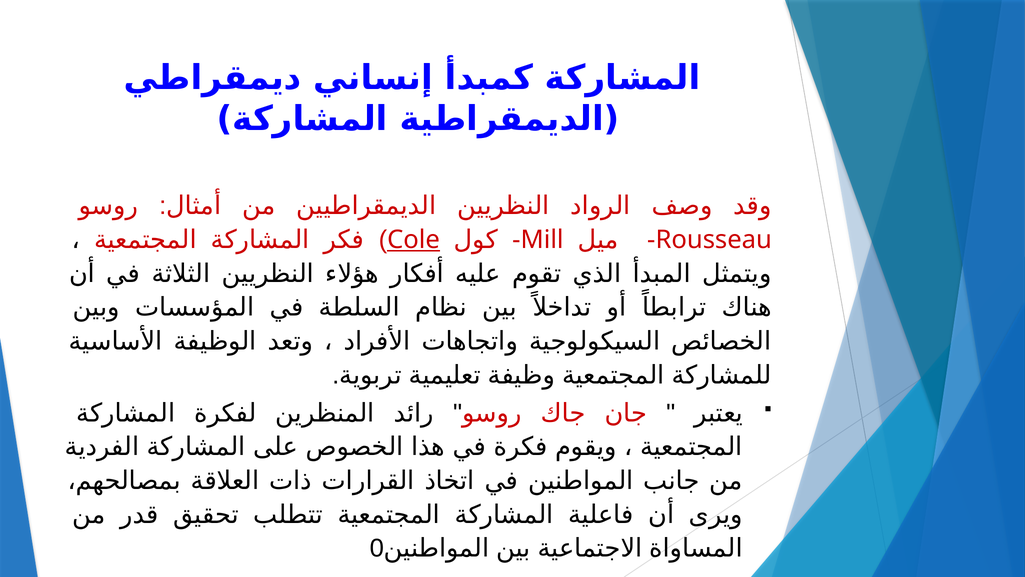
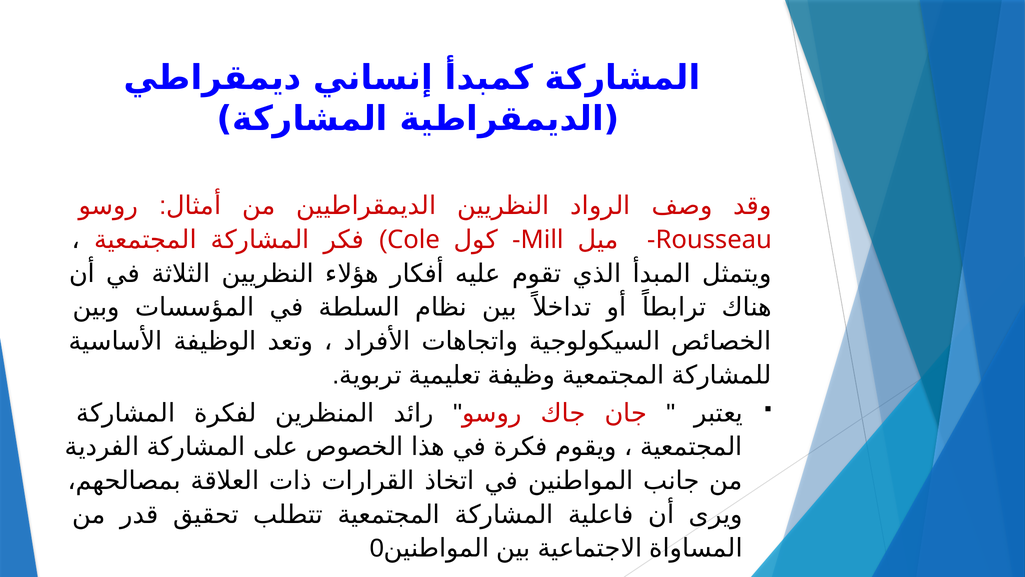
Cole underline: present -> none
